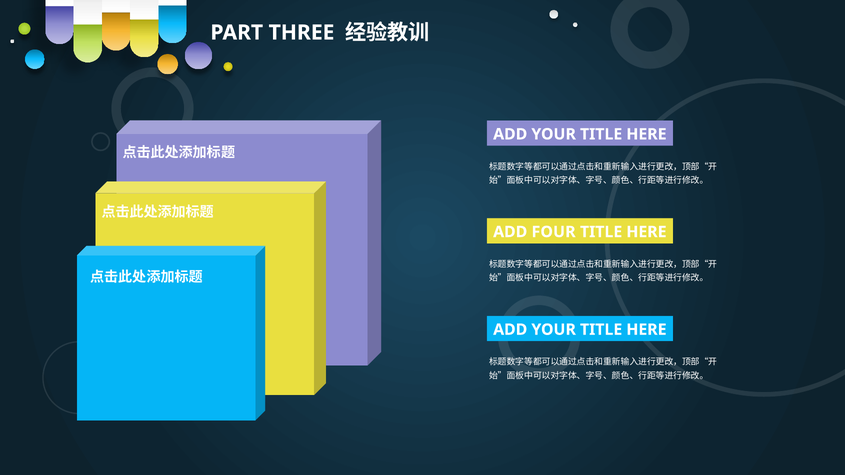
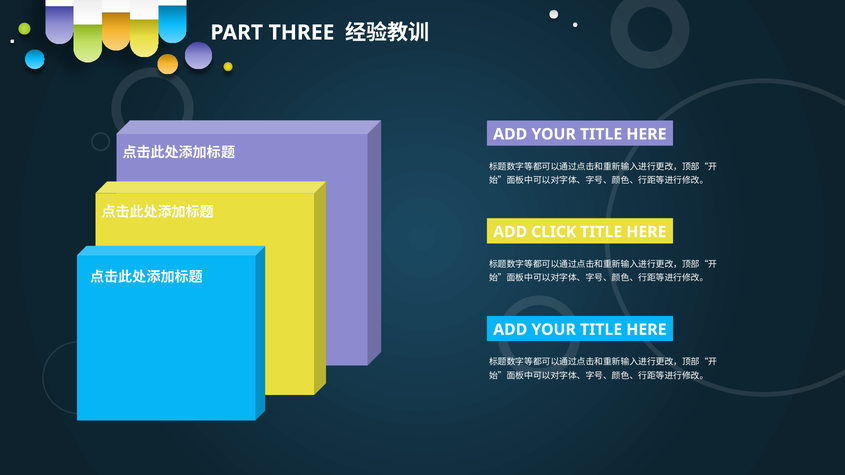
FOUR: FOUR -> CLICK
